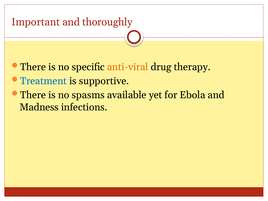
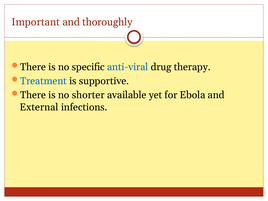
anti-viral colour: orange -> blue
spasms: spasms -> shorter
Madness: Madness -> External
